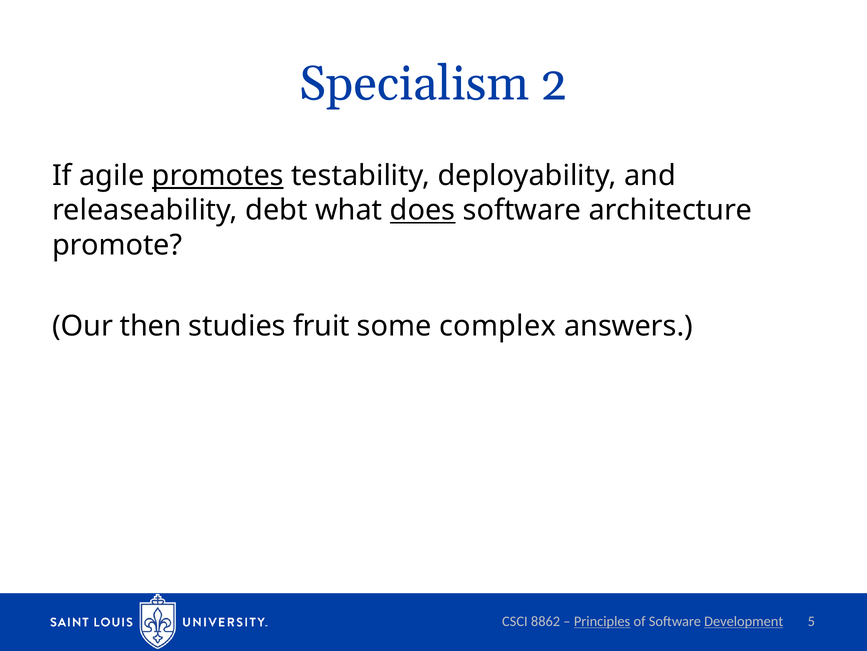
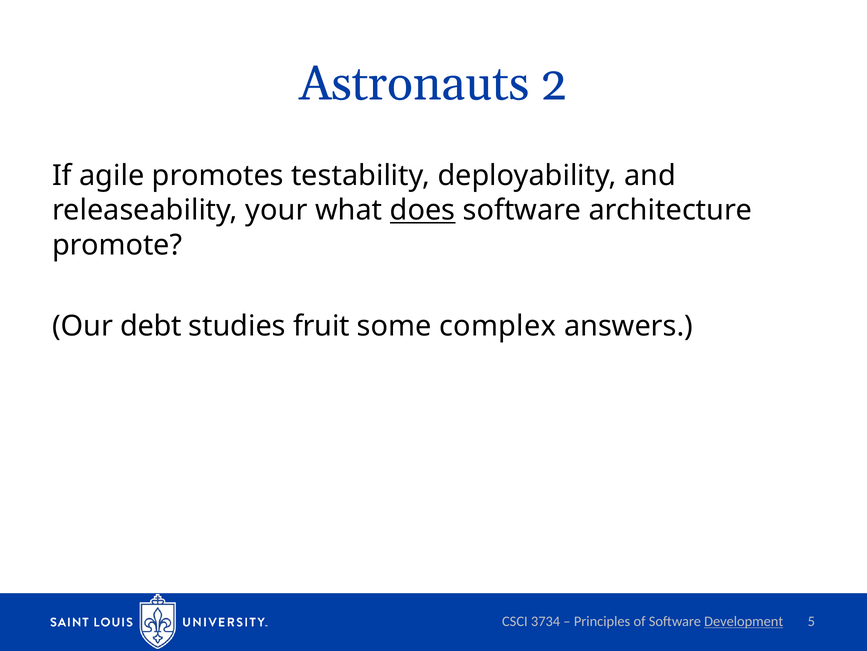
Specialism: Specialism -> Astronauts
promotes underline: present -> none
debt: debt -> your
then: then -> debt
8862: 8862 -> 3734
Principles underline: present -> none
